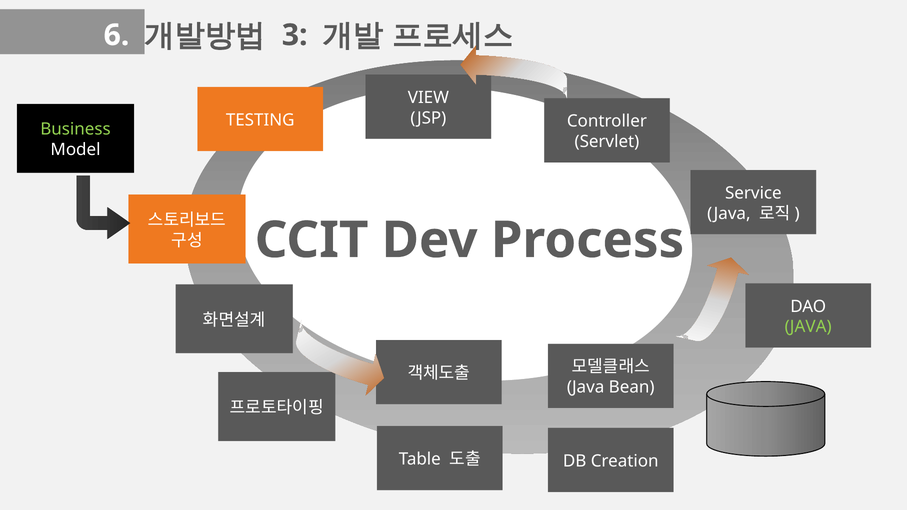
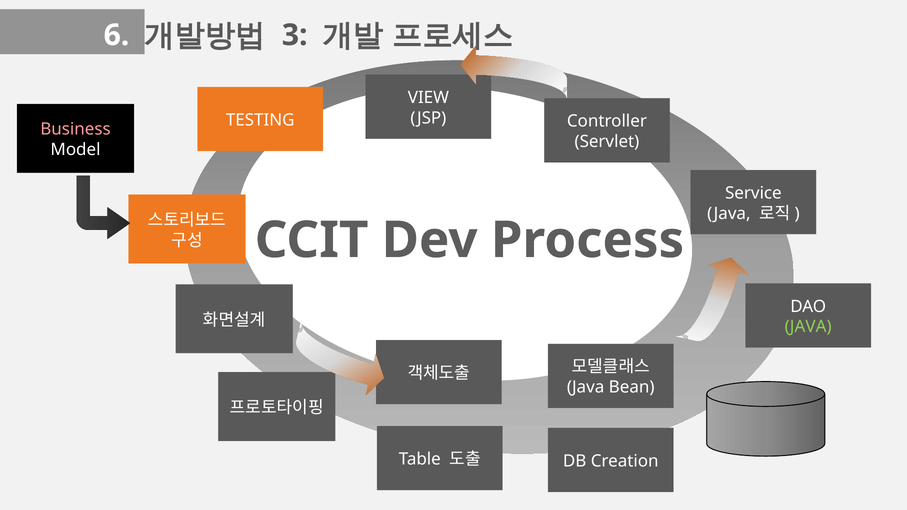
Business colour: light green -> pink
